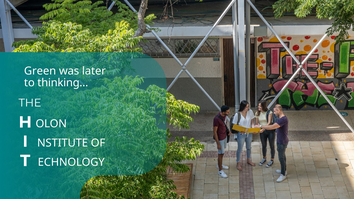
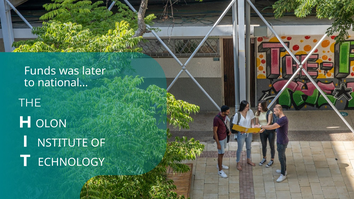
Green: Green -> Funds
thinking…: thinking… -> national…
